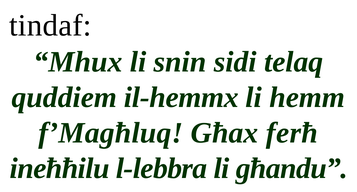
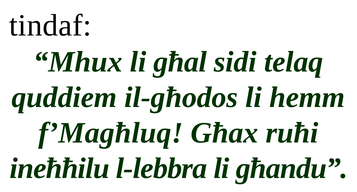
snin: snin -> għal
il-hemmx: il-hemmx -> il-għodos
ferħ: ferħ -> ruħi
